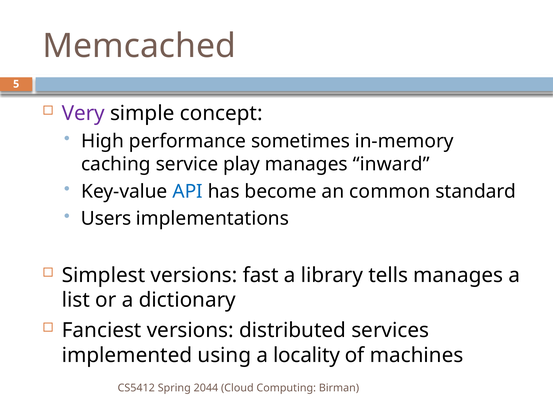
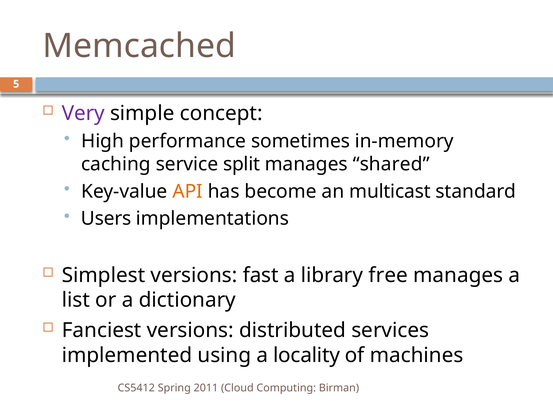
play: play -> split
inward: inward -> shared
API colour: blue -> orange
common: common -> multicast
tells: tells -> free
2044: 2044 -> 2011
